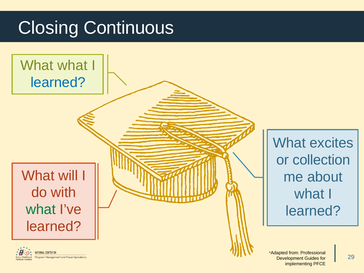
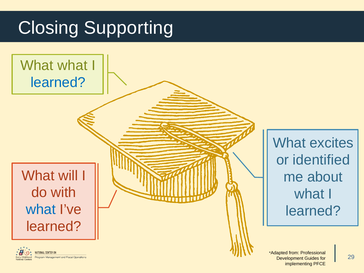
Continuous: Continuous -> Supporting
collection: collection -> identified
what at (41, 210) colour: green -> blue
